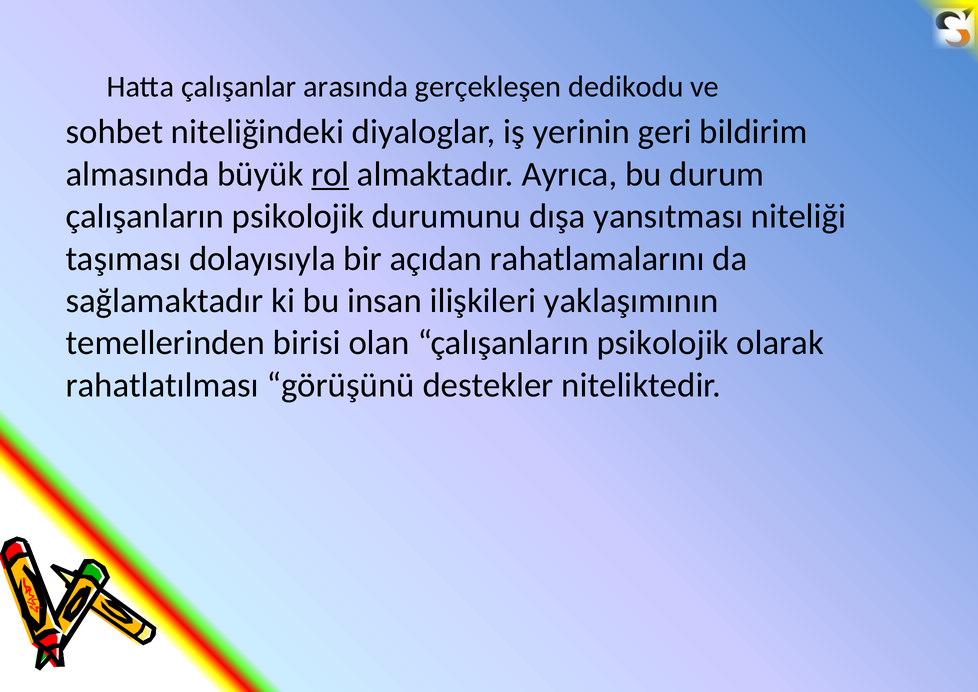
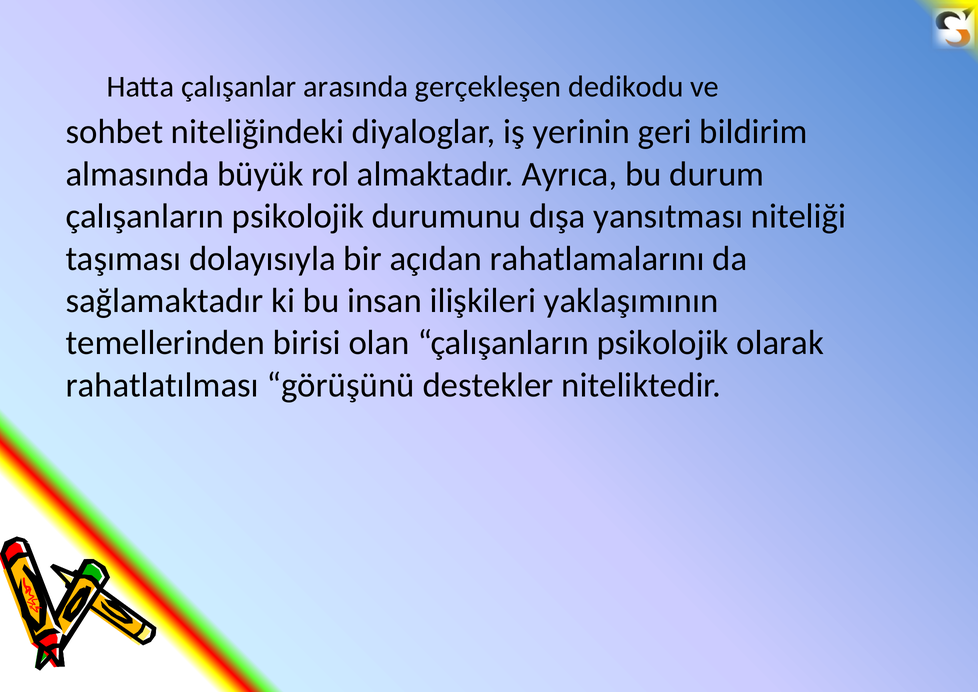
rol underline: present -> none
